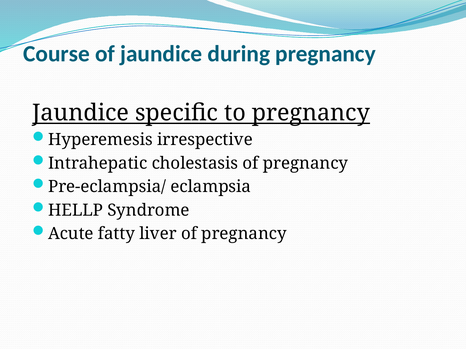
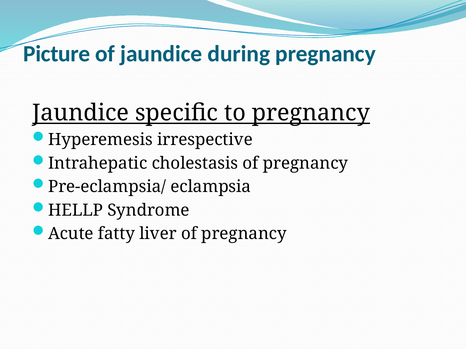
Course: Course -> Picture
